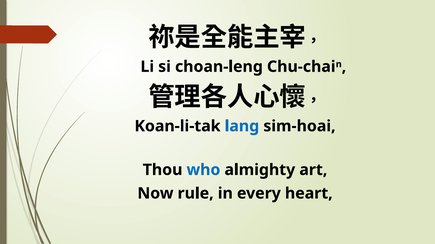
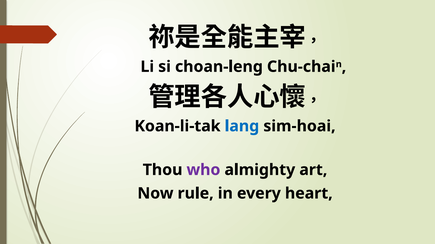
who colour: blue -> purple
